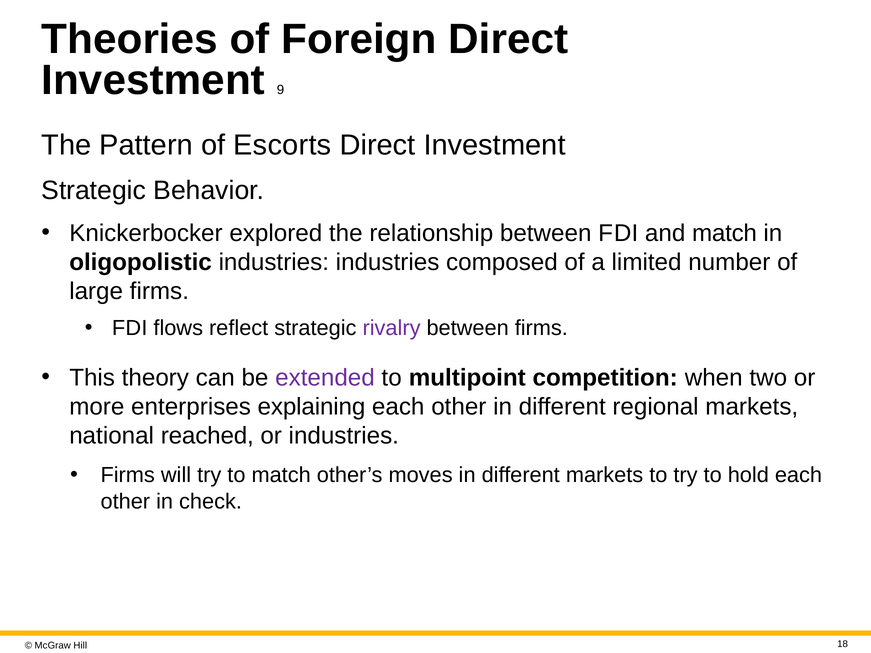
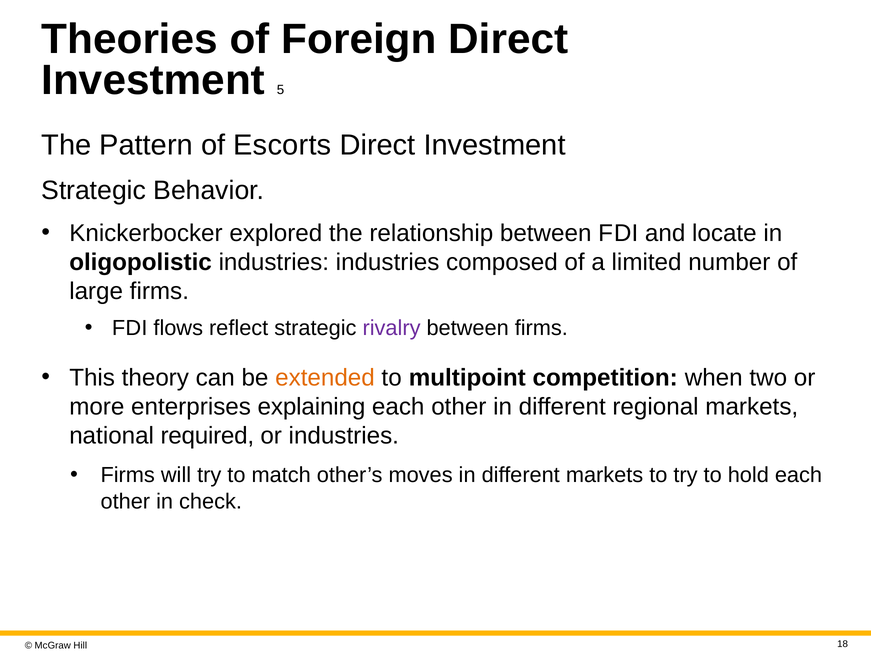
9: 9 -> 5
and match: match -> locate
extended colour: purple -> orange
reached: reached -> required
